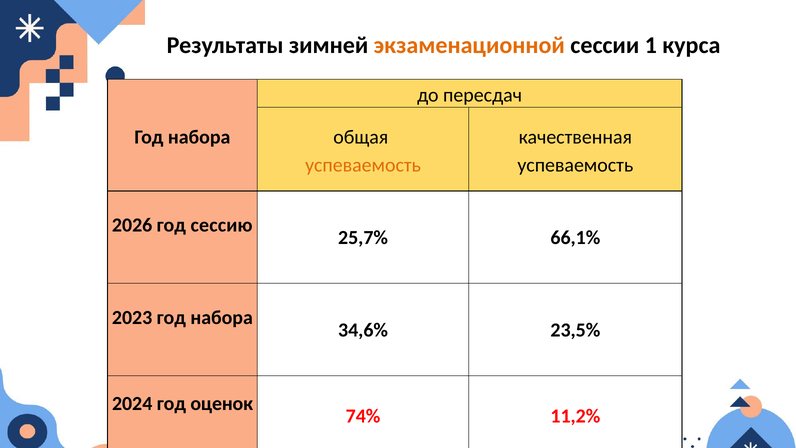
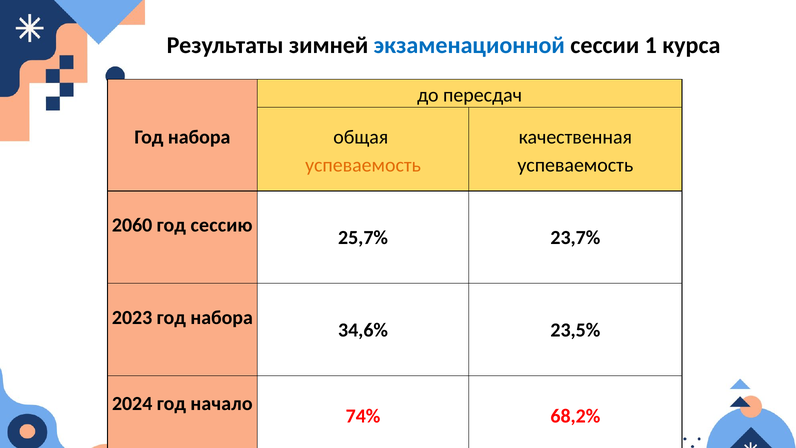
экзаменационной colour: orange -> blue
2026: 2026 -> 2060
66,1%: 66,1% -> 23,7%
оценок: оценок -> начало
11,2%: 11,2% -> 68,2%
